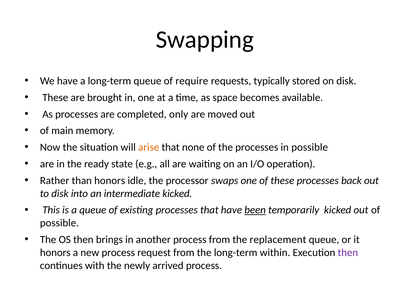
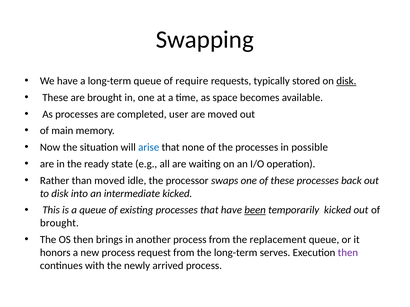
disk at (346, 81) underline: none -> present
only: only -> user
arise colour: orange -> blue
than honors: honors -> moved
possible at (59, 223): possible -> brought
within: within -> serves
